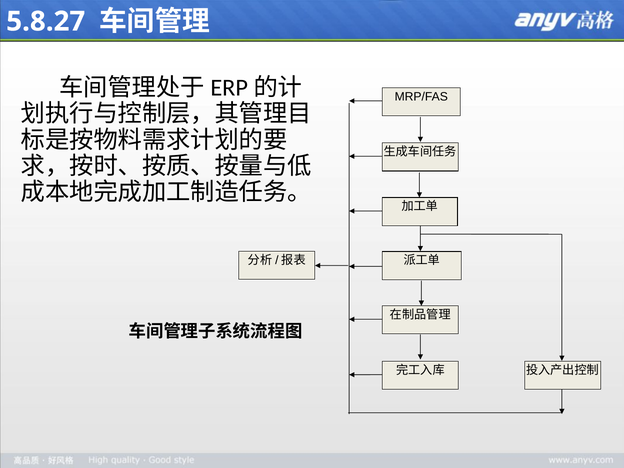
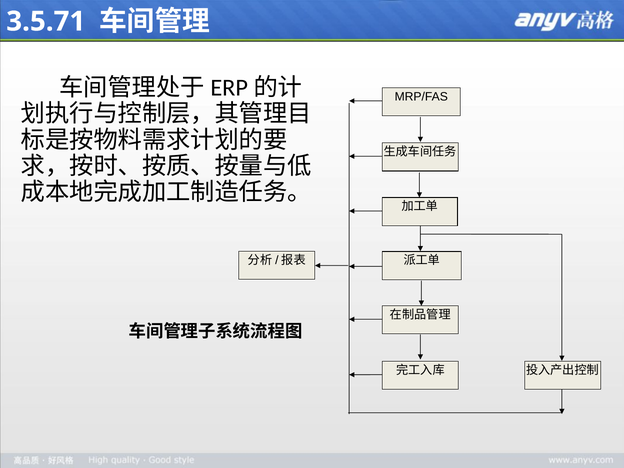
5.8.27: 5.8.27 -> 3.5.71
